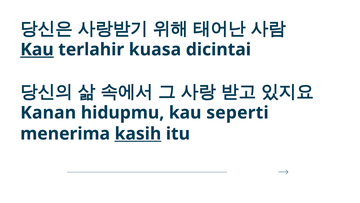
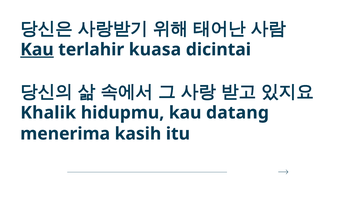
Kanan: Kanan -> Khalik
seperti: seperti -> datang
kasih underline: present -> none
